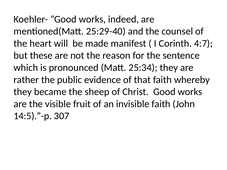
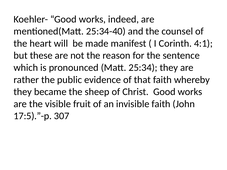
25:29-40: 25:29-40 -> 25:34-40
4:7: 4:7 -> 4:1
14:5).”-p: 14:5).”-p -> 17:5).”-p
